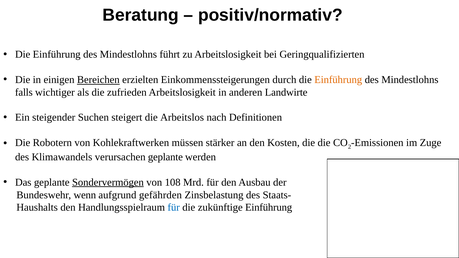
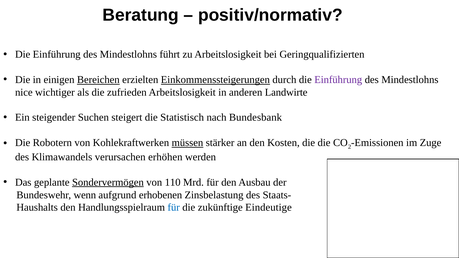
Einkommenssteigerungen underline: none -> present
Einführung at (338, 80) colour: orange -> purple
falls: falls -> nice
Arbeitslos: Arbeitslos -> Statistisch
Definitionen: Definitionen -> Bundesbank
müssen underline: none -> present
verursachen geplante: geplante -> erhöhen
108: 108 -> 110
gefährden: gefährden -> erhobenen
zukünftige Einführung: Einführung -> Eindeutige
